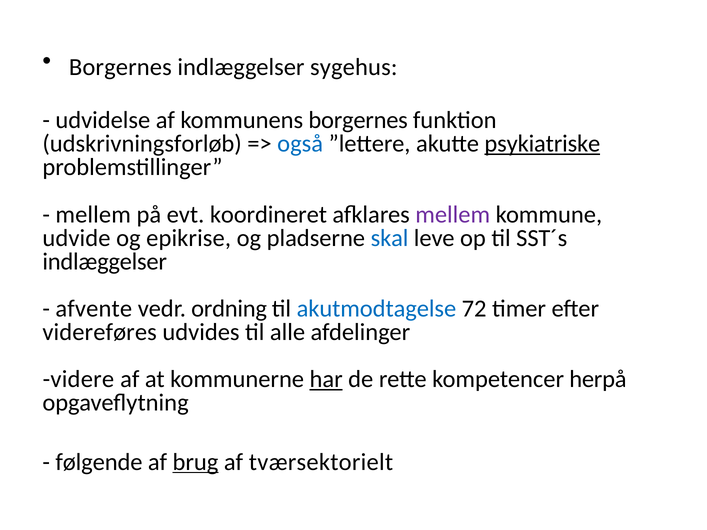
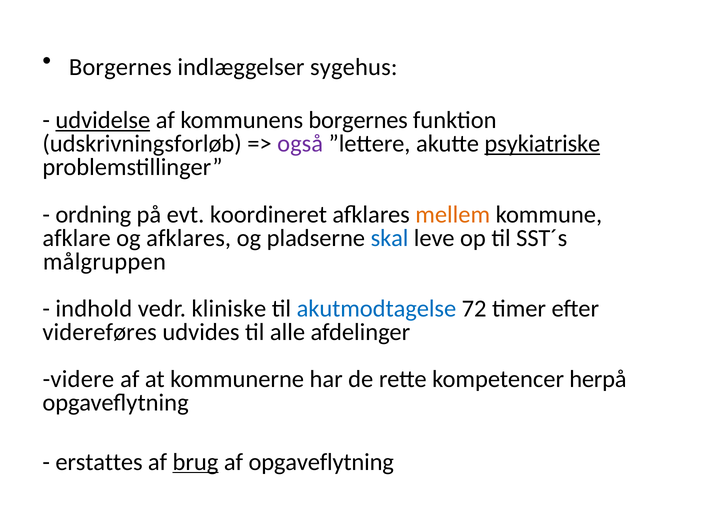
udvidelse underline: none -> present
også colour: blue -> purple
mellem at (93, 215): mellem -> ordning
mellem at (453, 215) colour: purple -> orange
udvide: udvide -> afklare
og epikrise: epikrise -> afklares
indlæggelser at (105, 262): indlæggelser -> målgruppen
afvente: afvente -> indhold
ordning: ordning -> kliniske
har underline: present -> none
følgende: følgende -> erstattes
af tværsektorielt: tværsektorielt -> opgaveflytning
